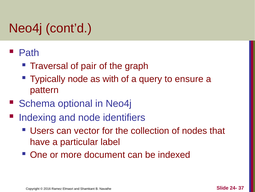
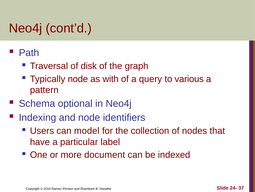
pair: pair -> disk
ensure: ensure -> various
vector: vector -> model
